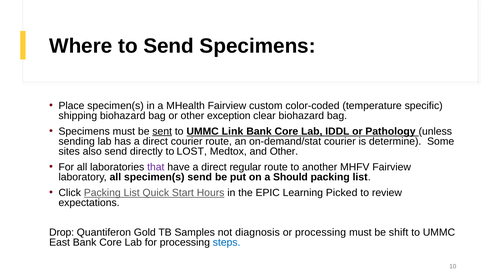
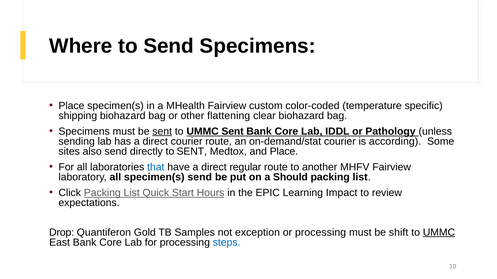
exception: exception -> flattening
UMMC Link: Link -> Sent
determine: determine -> according
to LOST: LOST -> SENT
and Other: Other -> Place
that colour: purple -> blue
Picked: Picked -> Impact
diagnosis: diagnosis -> exception
UMMC at (439, 233) underline: none -> present
